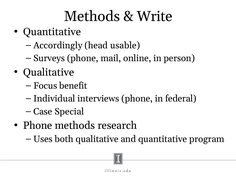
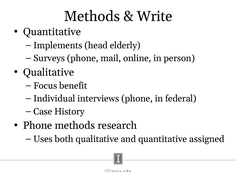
Accordingly: Accordingly -> Implements
usable: usable -> elderly
Special: Special -> History
program: program -> assigned
